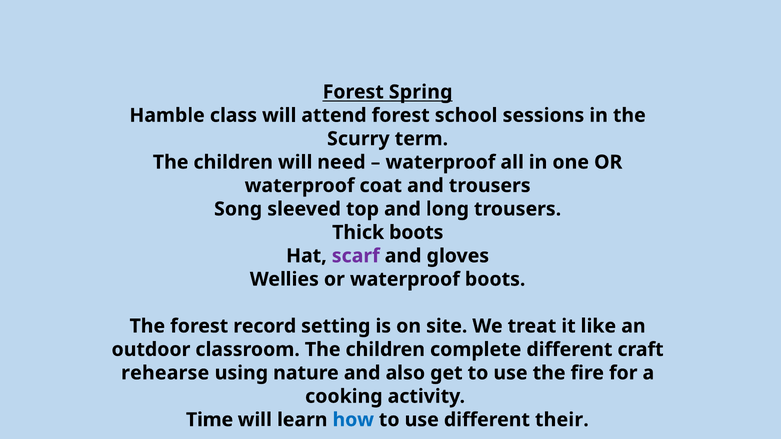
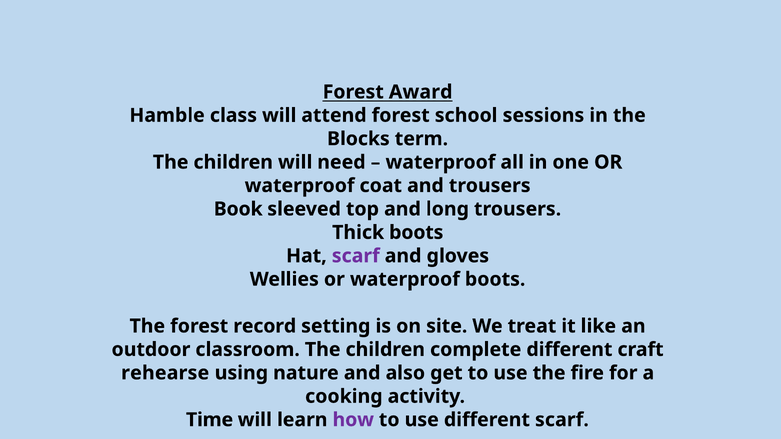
Spring: Spring -> Award
Scurry: Scurry -> Blocks
Song: Song -> Book
how colour: blue -> purple
different their: their -> scarf
